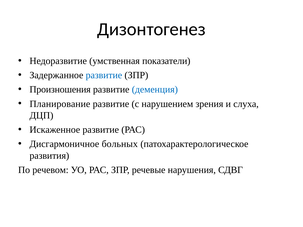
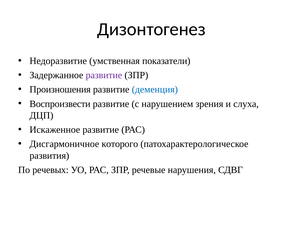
развитие at (104, 75) colour: blue -> purple
Планирование: Планирование -> Воспроизвести
больных: больных -> которого
речевом: речевом -> речевых
